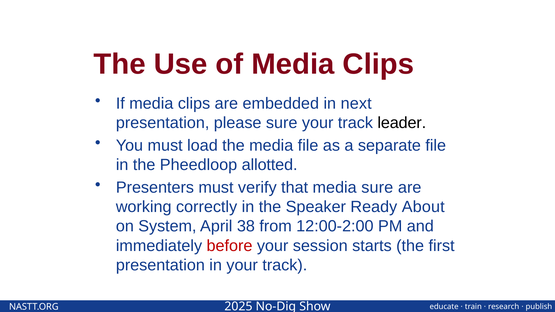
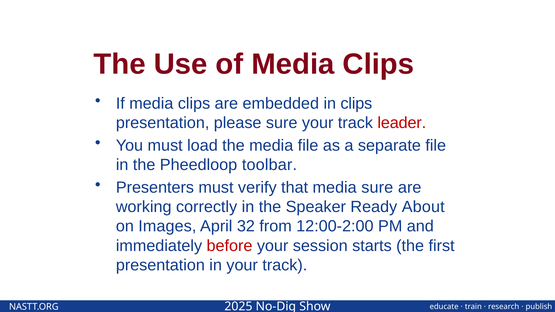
in next: next -> clips
leader colour: black -> red
allotted: allotted -> toolbar
System: System -> Images
38: 38 -> 32
